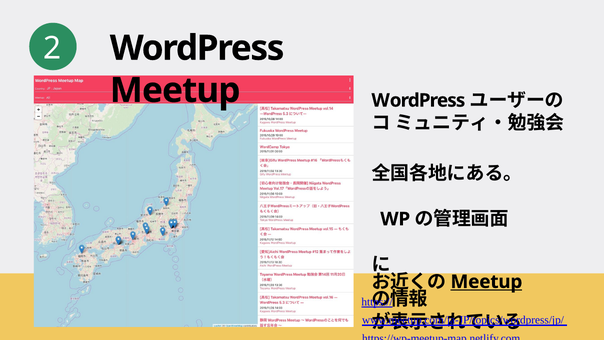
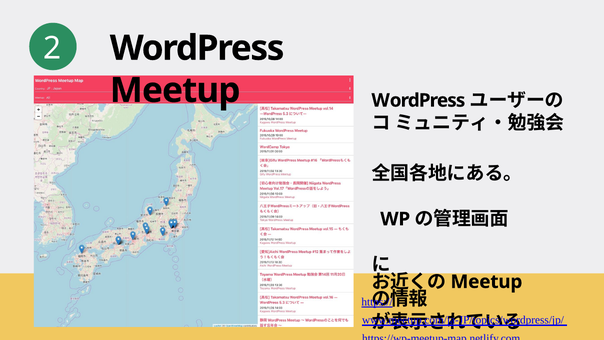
Meetup at (486, 282) underline: present -> none
